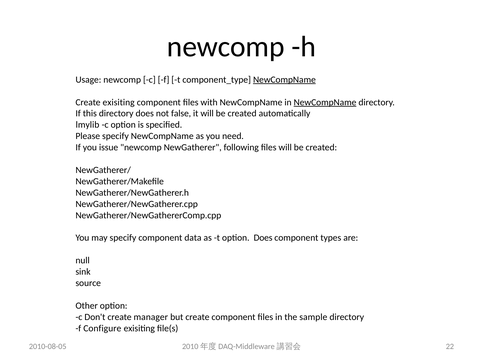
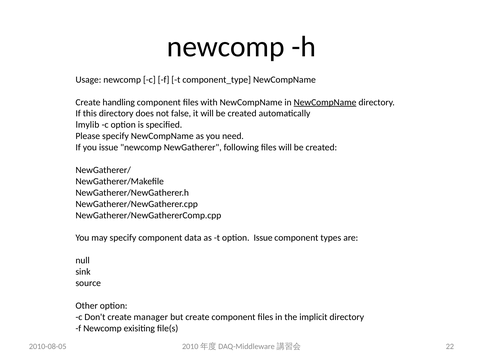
NewCompName at (284, 79) underline: present -> none
Create exisiting: exisiting -> handling
option Does: Does -> Issue
sample: sample -> implicit
f Configure: Configure -> Newcomp
